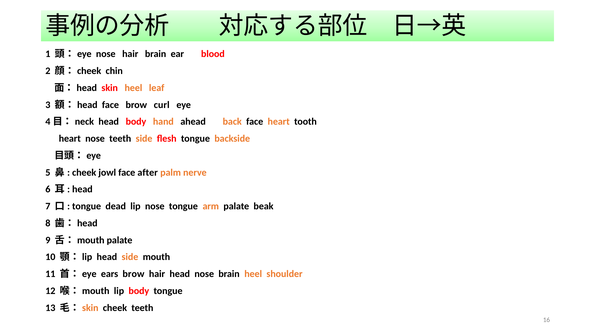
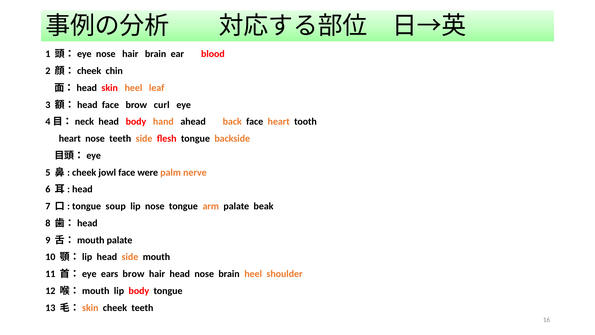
after: after -> were
dead: dead -> soup
